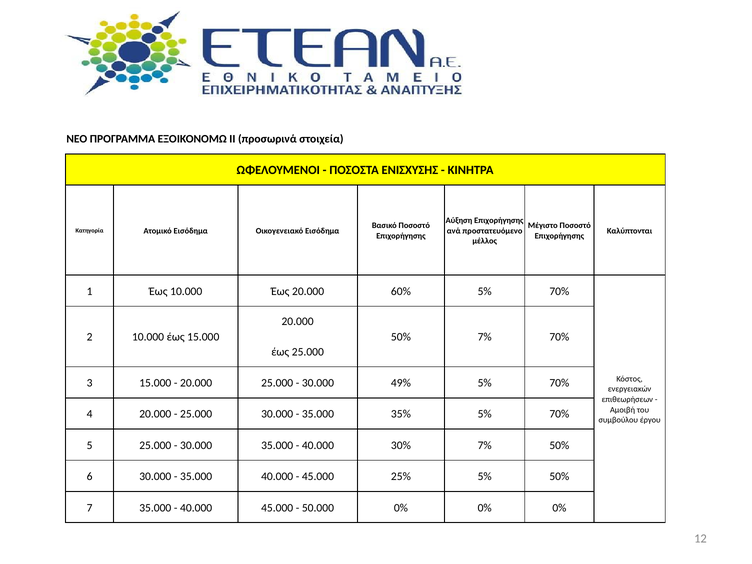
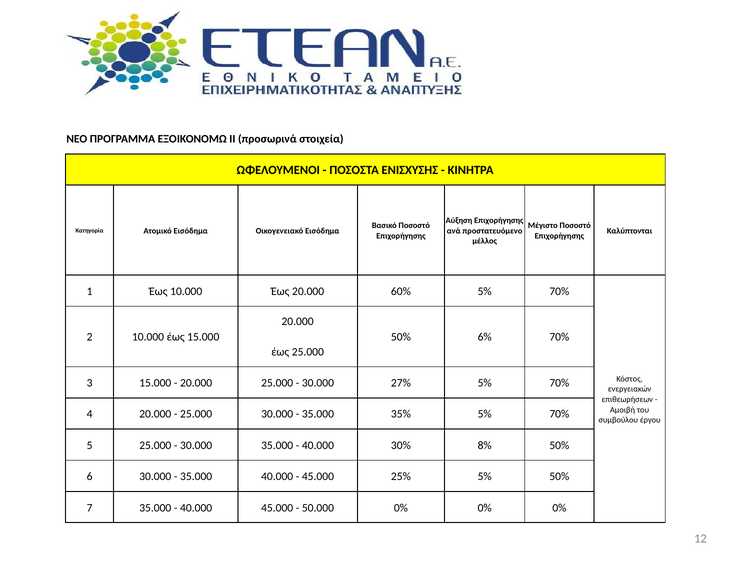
50% 7%: 7% -> 6%
49%: 49% -> 27%
30% 7%: 7% -> 8%
